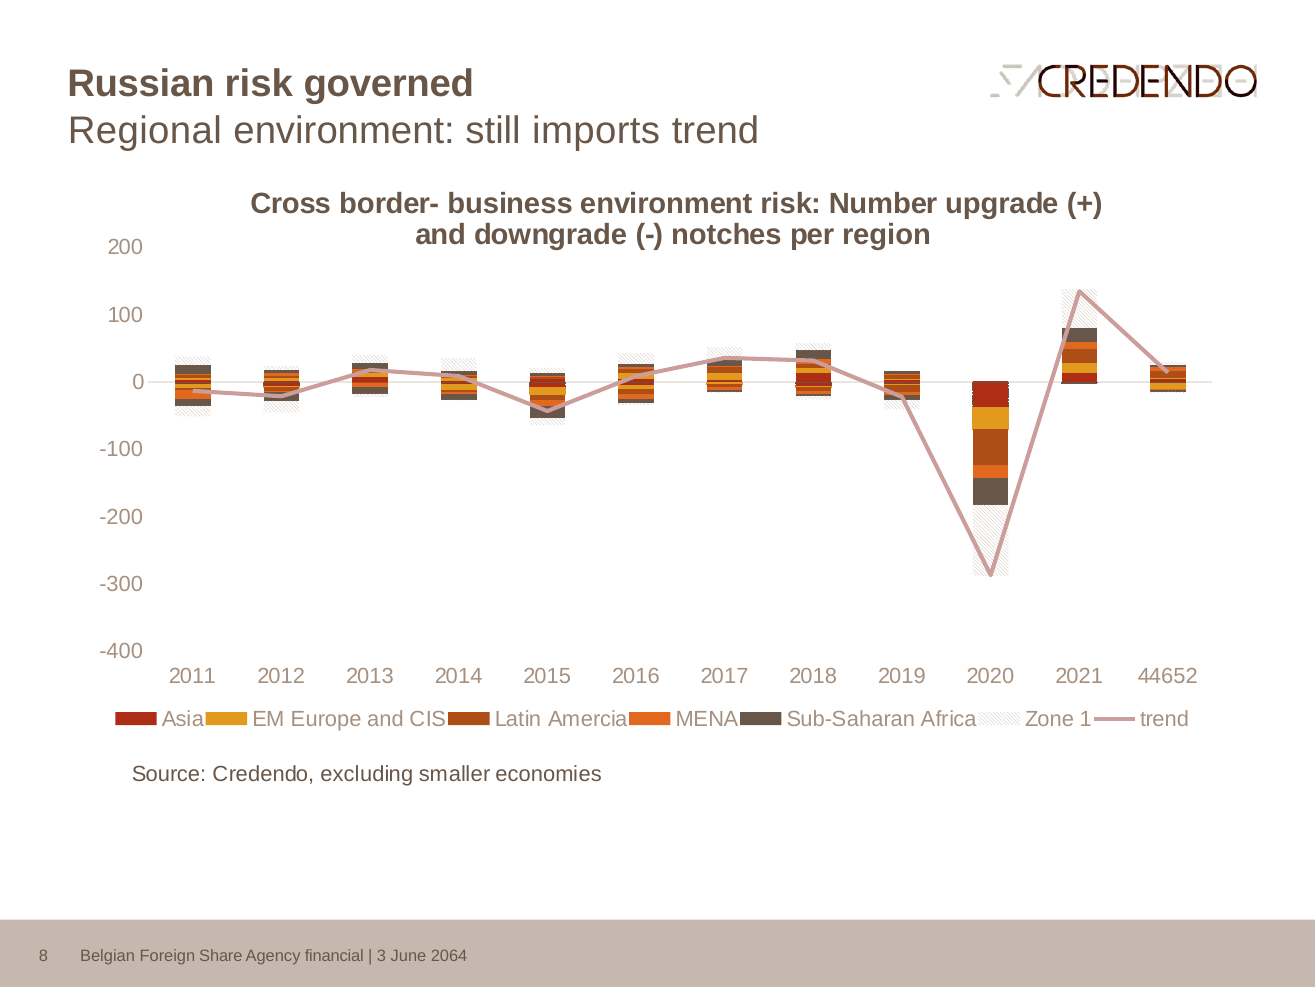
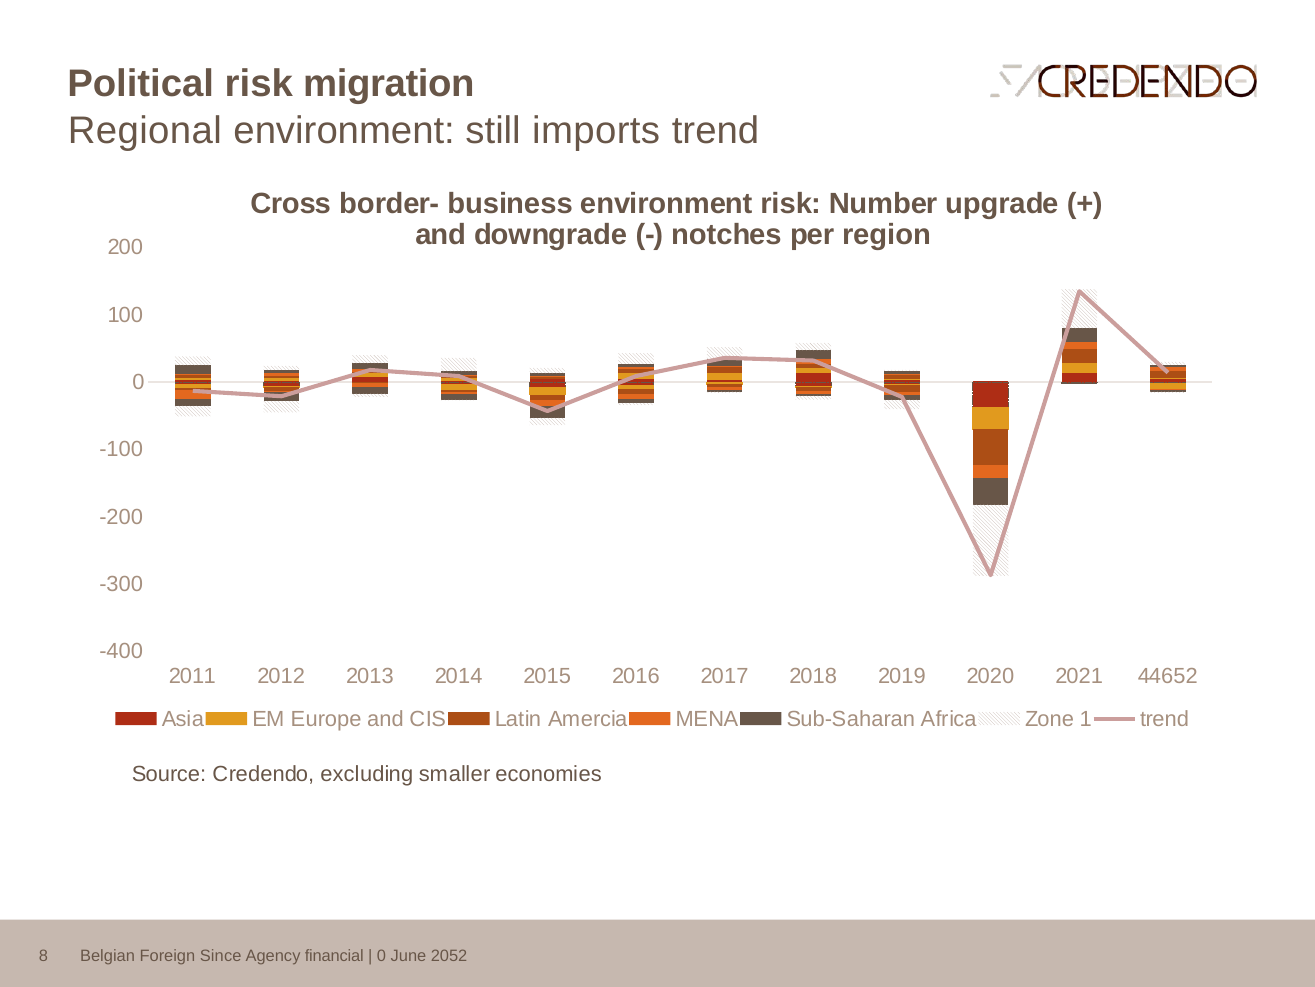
Russian: Russian -> Political
governed: governed -> migration
Share: Share -> Since
3 at (381, 956): 3 -> 0
2064: 2064 -> 2052
